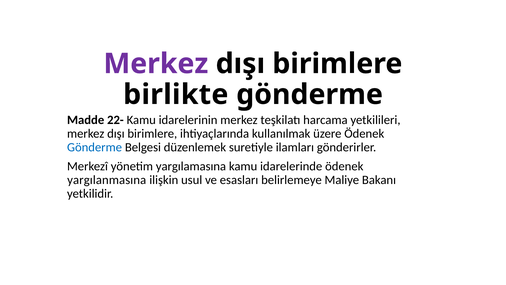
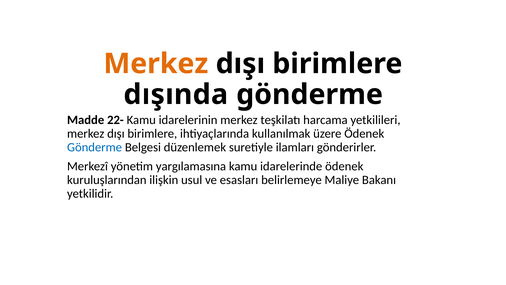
Merkez at (156, 64) colour: purple -> orange
birlikte: birlikte -> dışında
yargılanmasına: yargılanmasına -> kuruluşlarından
